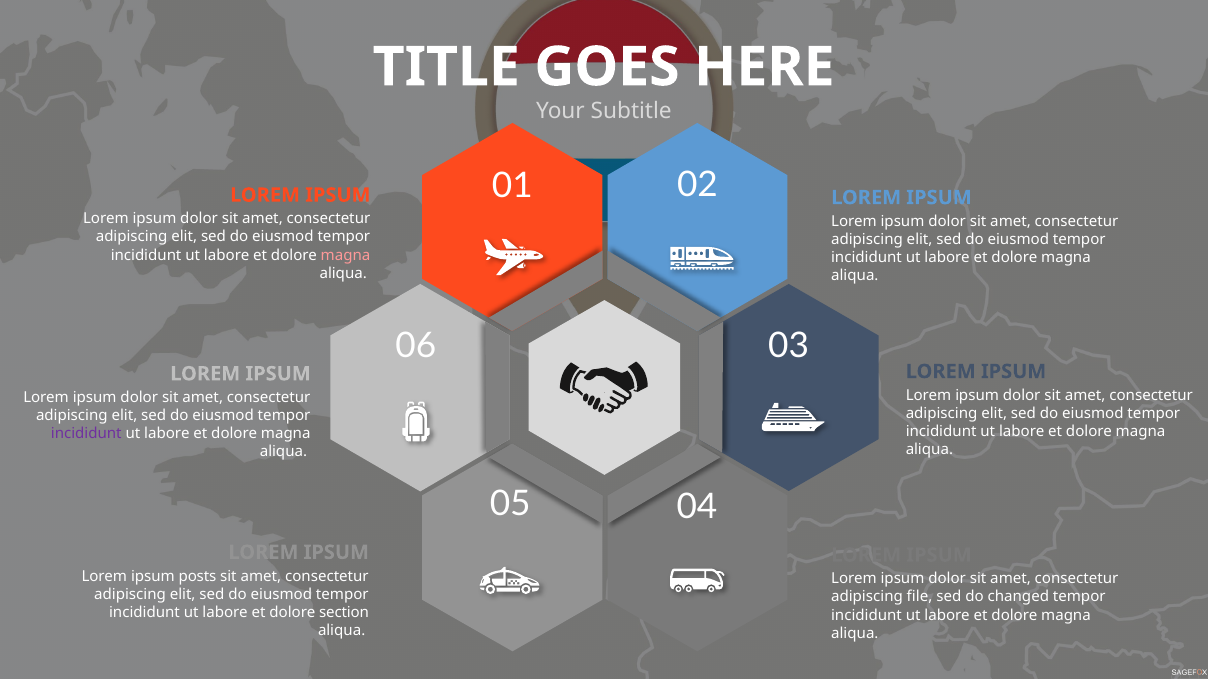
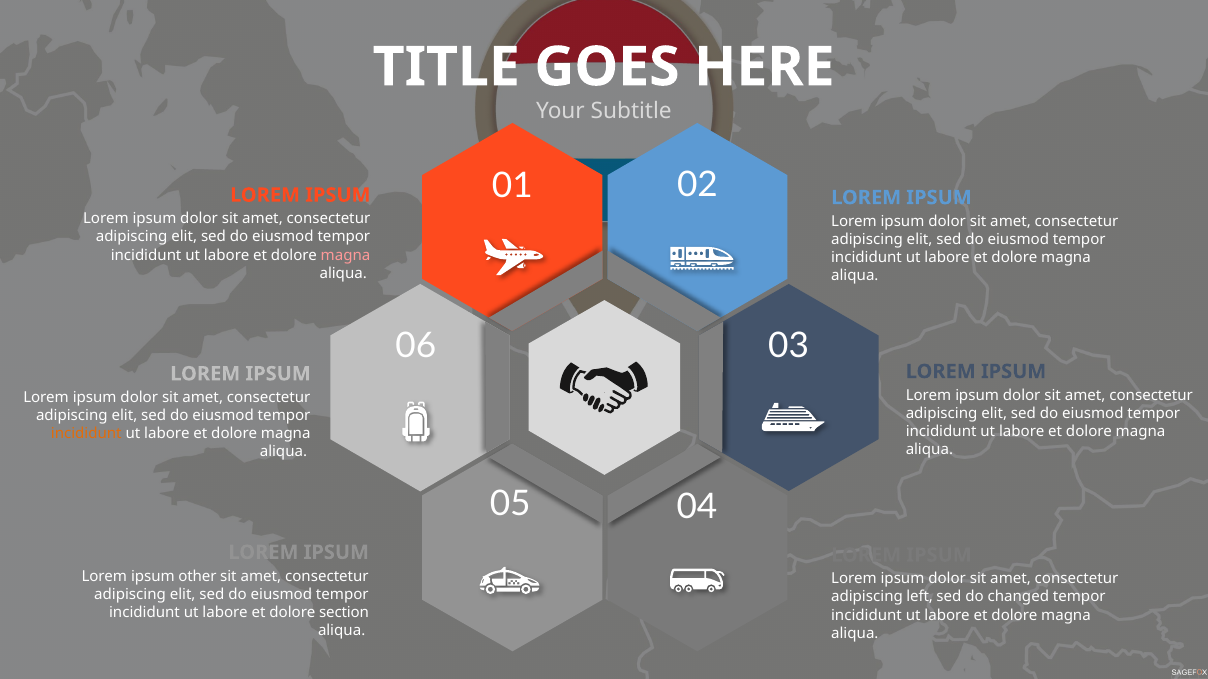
incididunt at (86, 434) colour: purple -> orange
posts: posts -> other
file: file -> left
